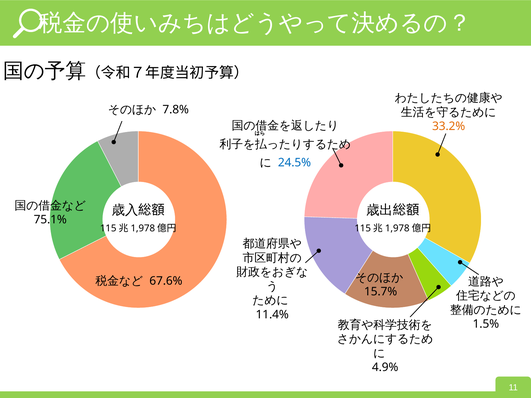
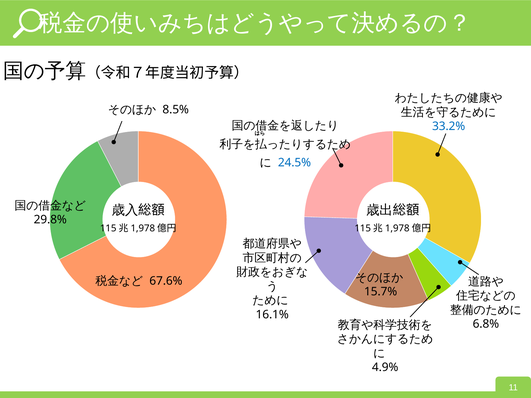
7.8%: 7.8% -> 8.5%
33.2% colour: orange -> blue
75.1%: 75.1% -> 29.8%
11.4%: 11.4% -> 16.1%
1.5%: 1.5% -> 6.8%
